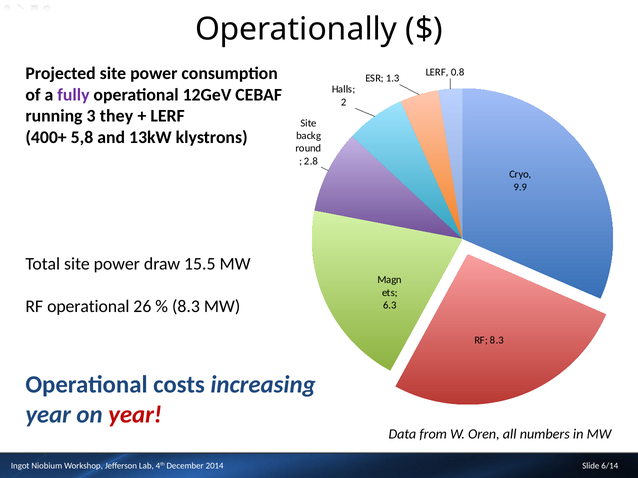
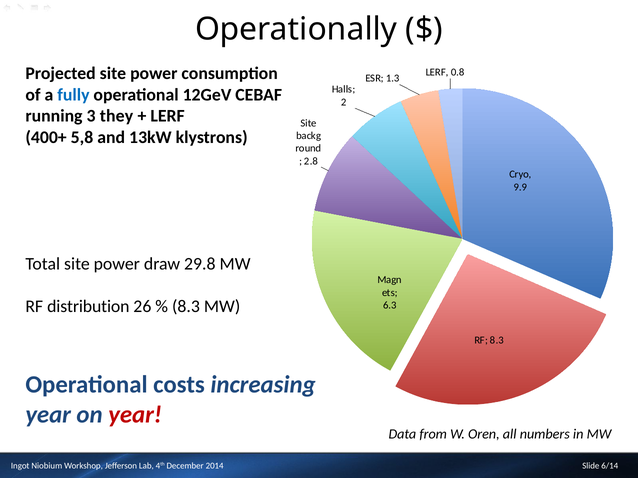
fully colour: purple -> blue
15.5: 15.5 -> 29.8
RF operational: operational -> distribution
